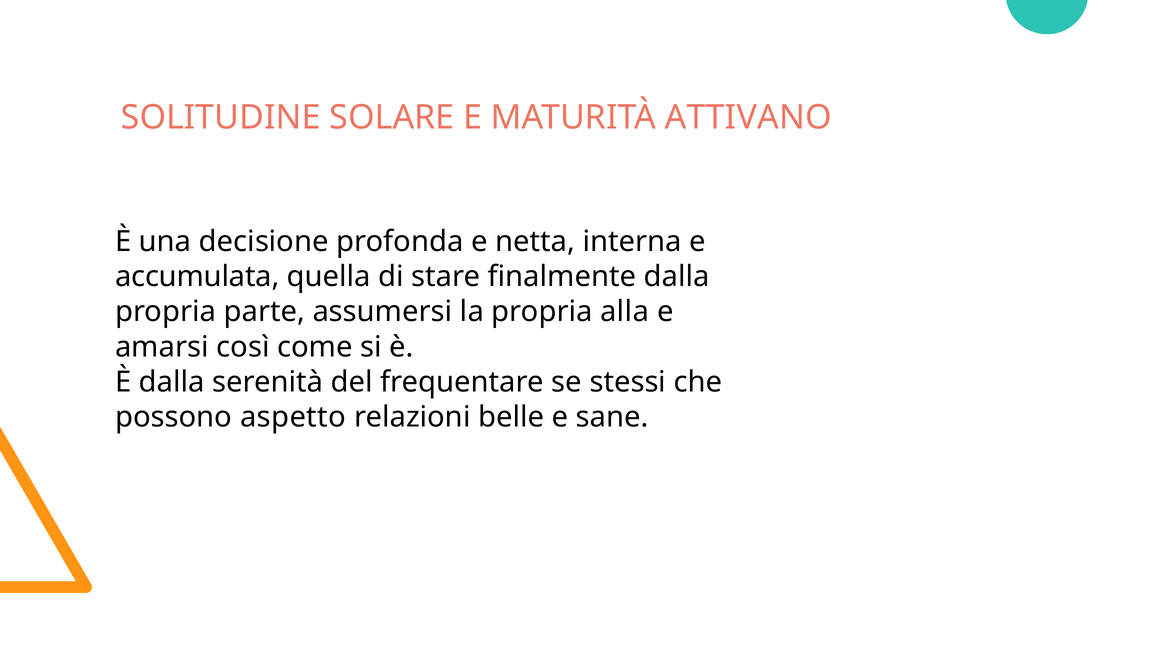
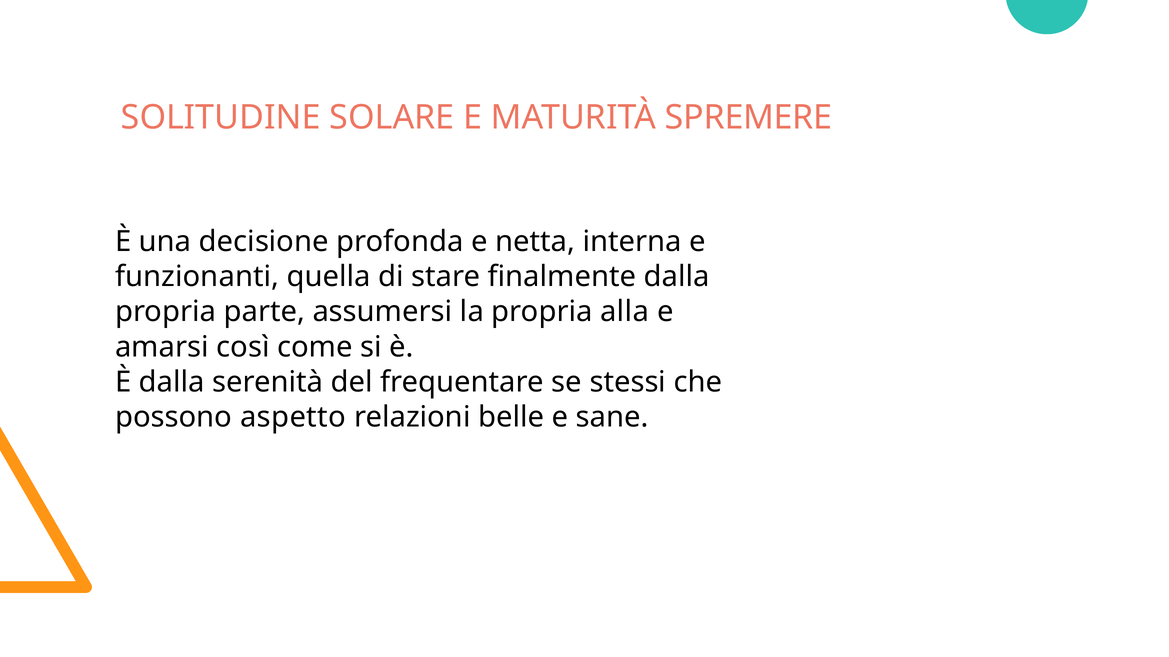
ATTIVANO: ATTIVANO -> SPREMERE
accumulata: accumulata -> funzionanti
